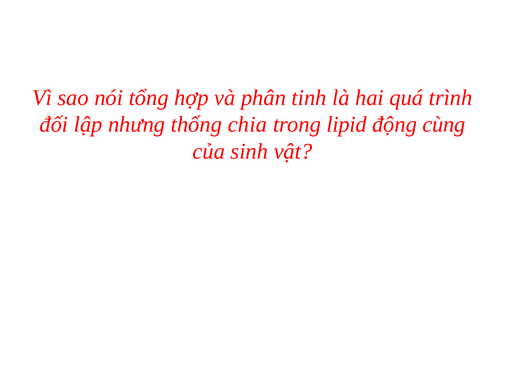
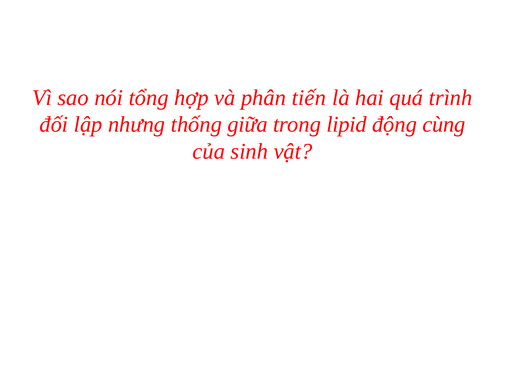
tinh: tinh -> tiến
chia: chia -> giữa
